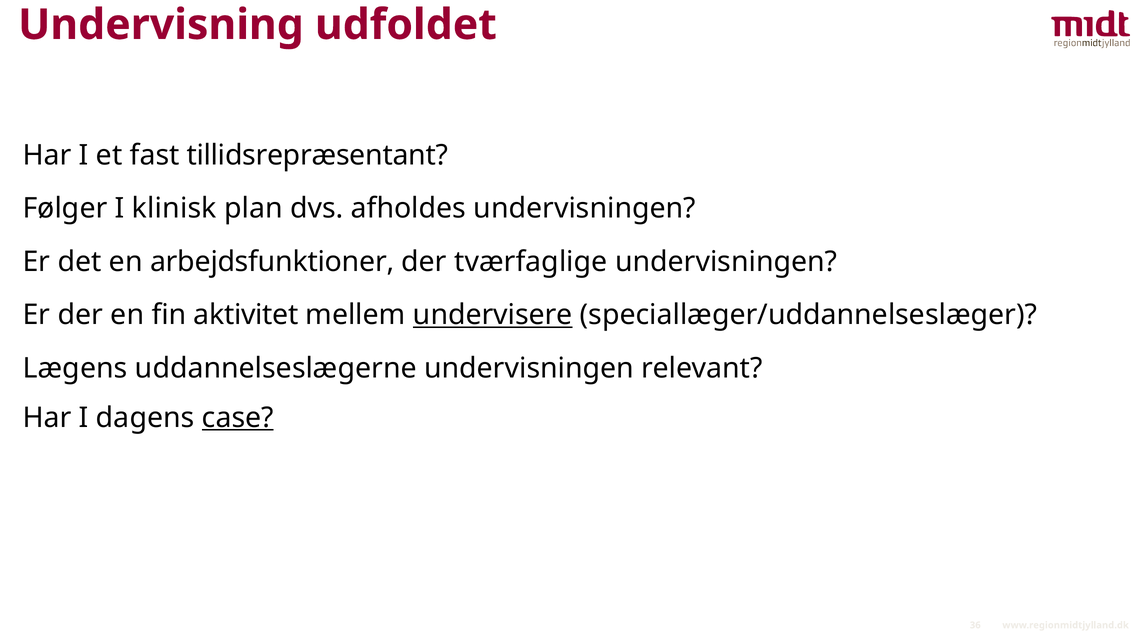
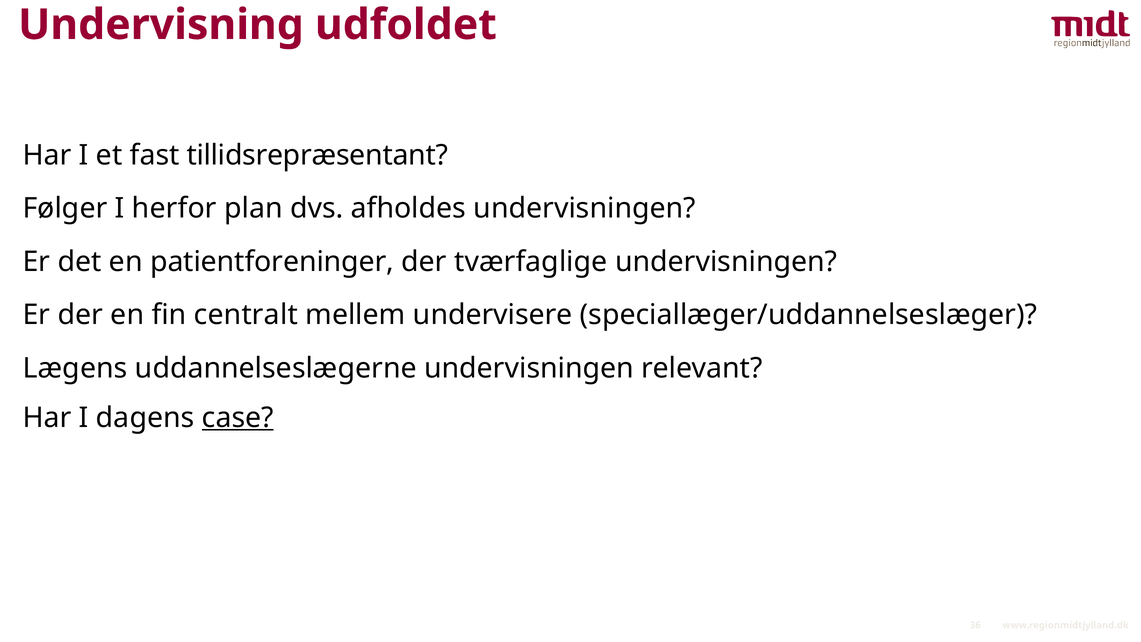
klinisk: klinisk -> herfor
arbejdsfunktioner: arbejdsfunktioner -> patientforeninger
aktivitet: aktivitet -> centralt
undervisere underline: present -> none
